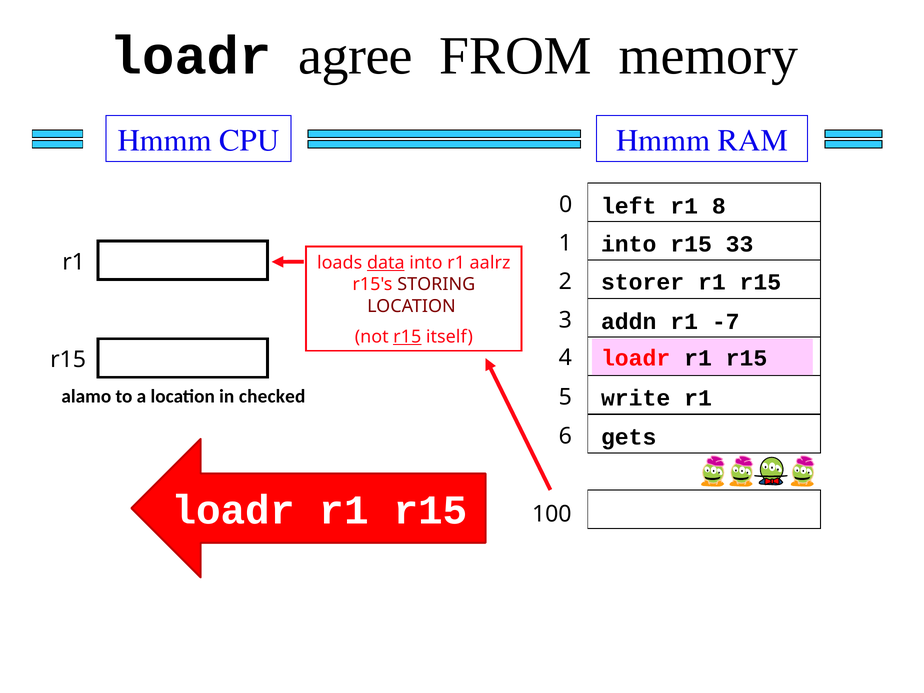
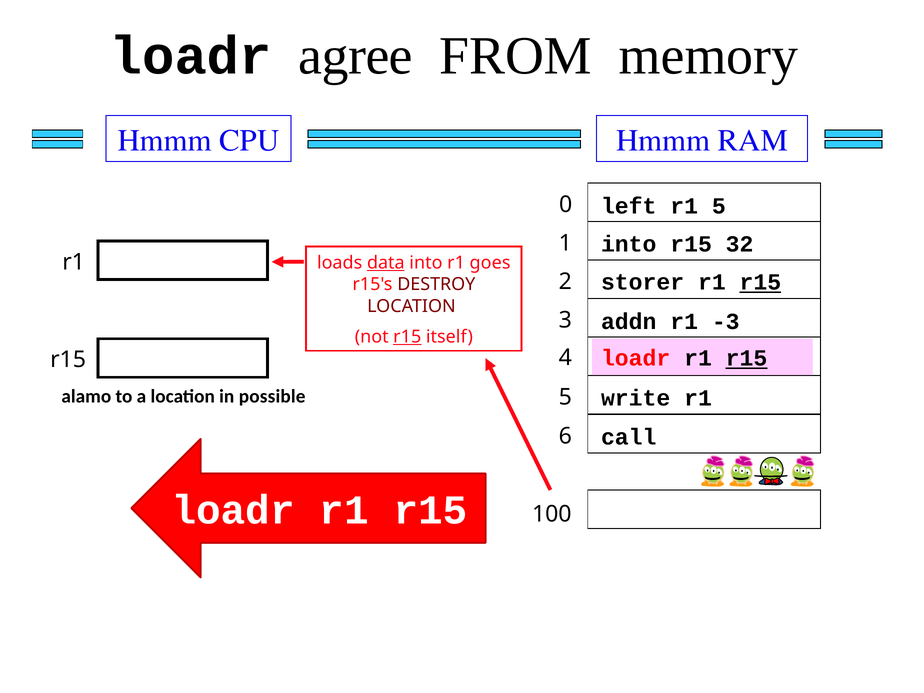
r1 8: 8 -> 5
33: 33 -> 32
aalrz: aalrz -> goes
r15 at (760, 282) underline: none -> present
STORING: STORING -> DESTROY
-7: -7 -> -3
r15 at (747, 358) underline: none -> present
checked: checked -> possible
gets: gets -> call
